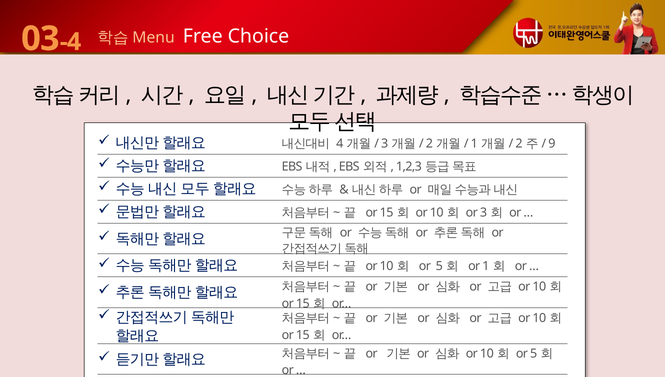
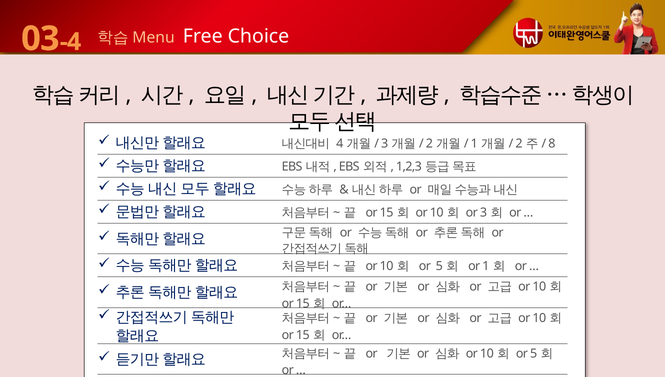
9: 9 -> 8
